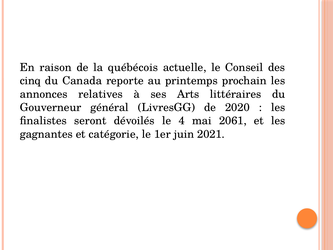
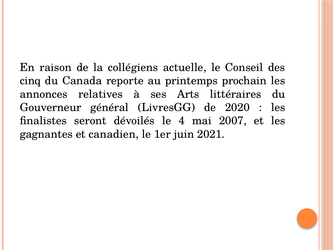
québécois: québécois -> collégiens
2061: 2061 -> 2007
catégorie: catégorie -> canadien
